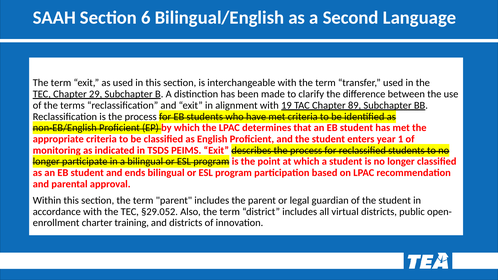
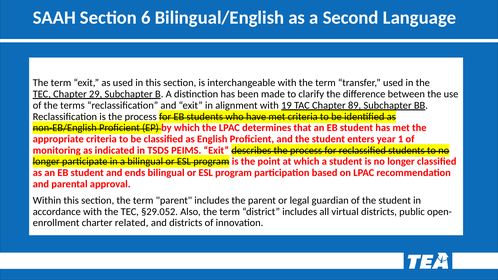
training: training -> related
